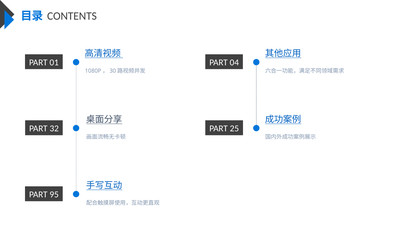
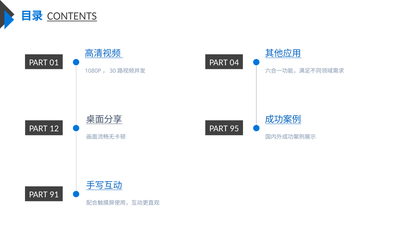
CONTENTS underline: none -> present
32: 32 -> 12
25: 25 -> 95
95: 95 -> 91
